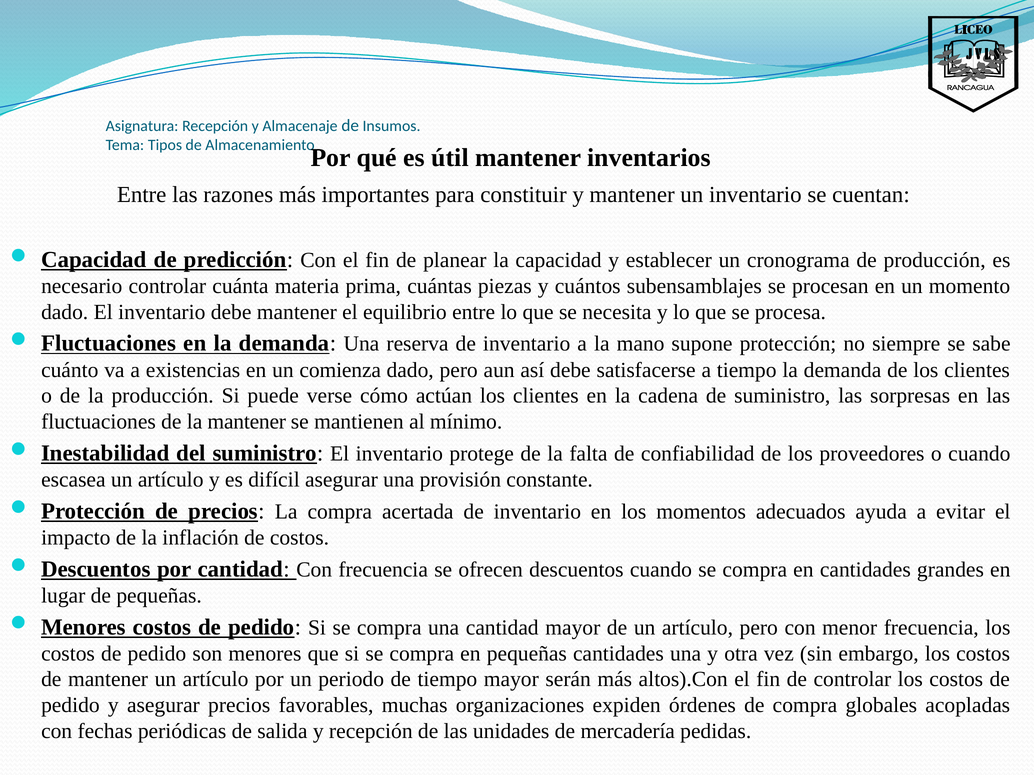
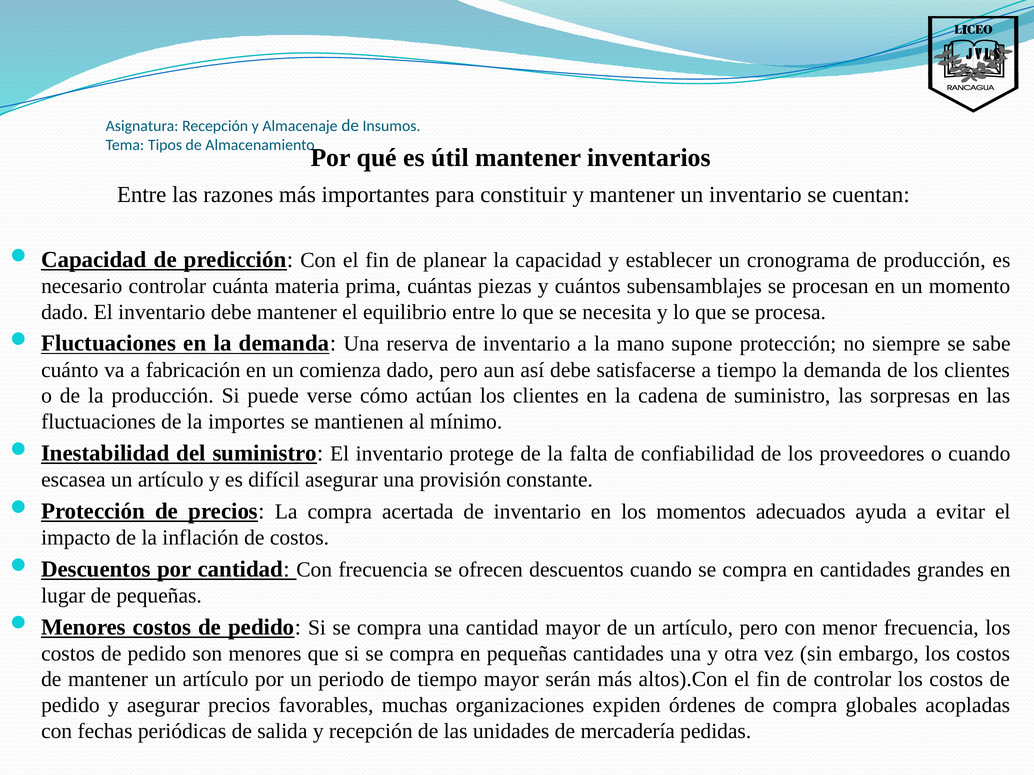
existencias: existencias -> fabricación
la mantener: mantener -> importes
